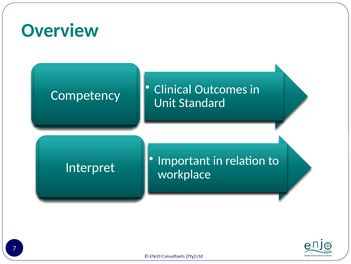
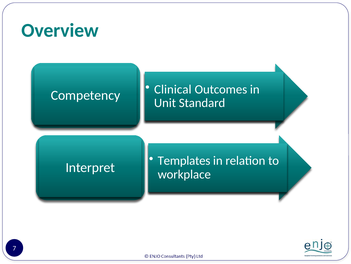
Important: Important -> Templates
